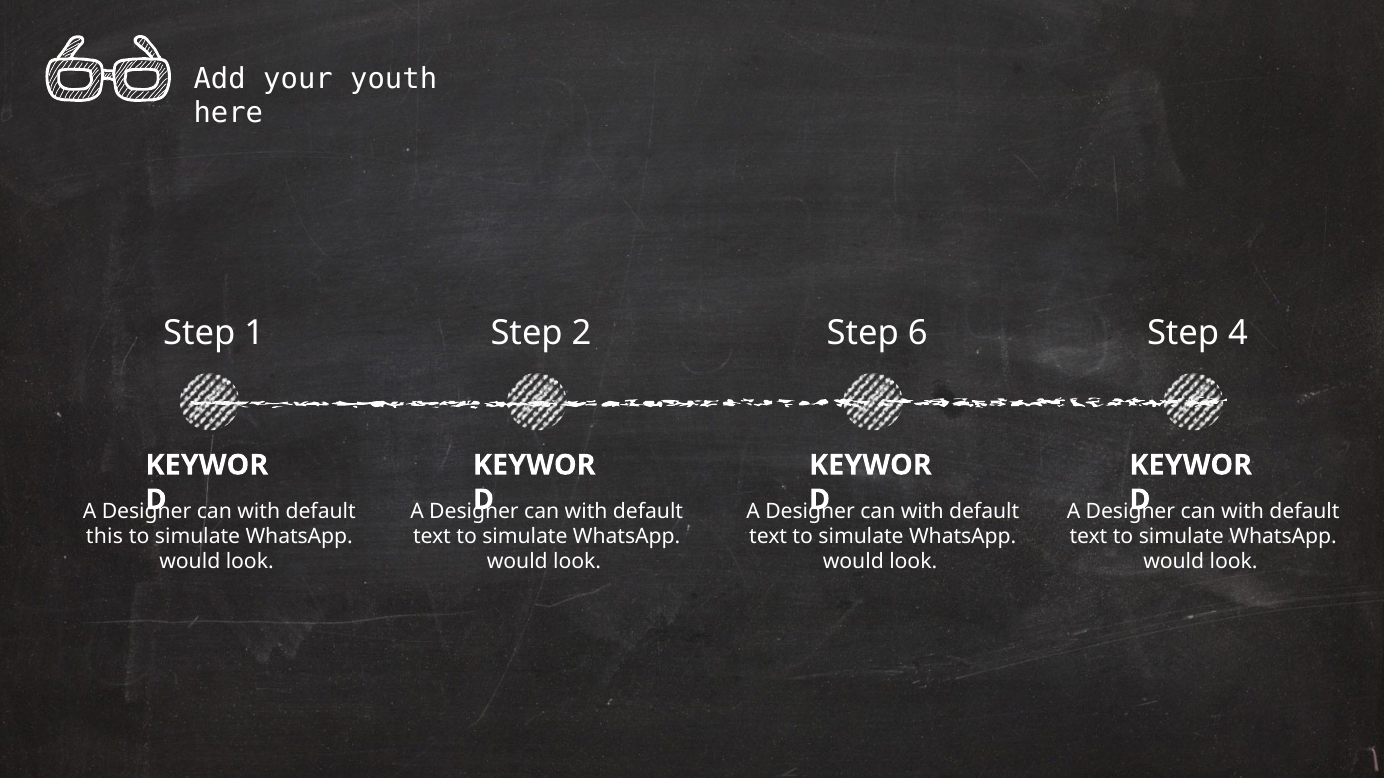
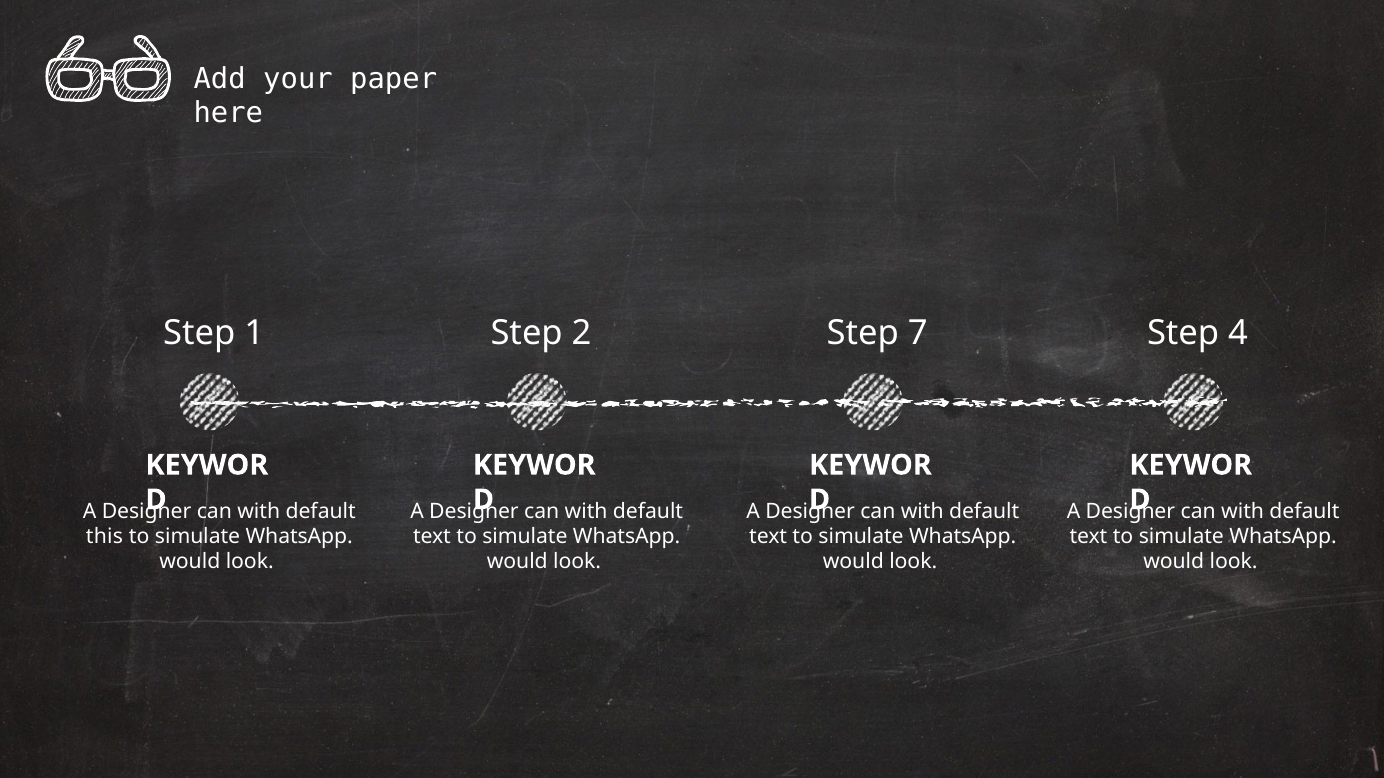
youth: youth -> paper
6: 6 -> 7
